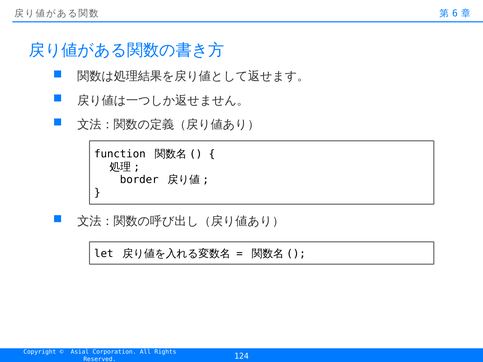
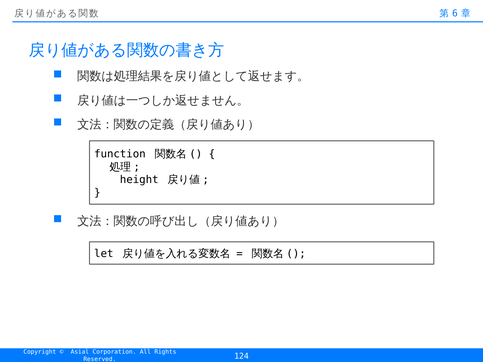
border: border -> height
